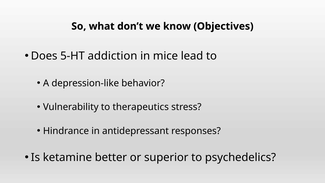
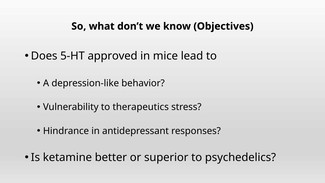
addiction: addiction -> approved
